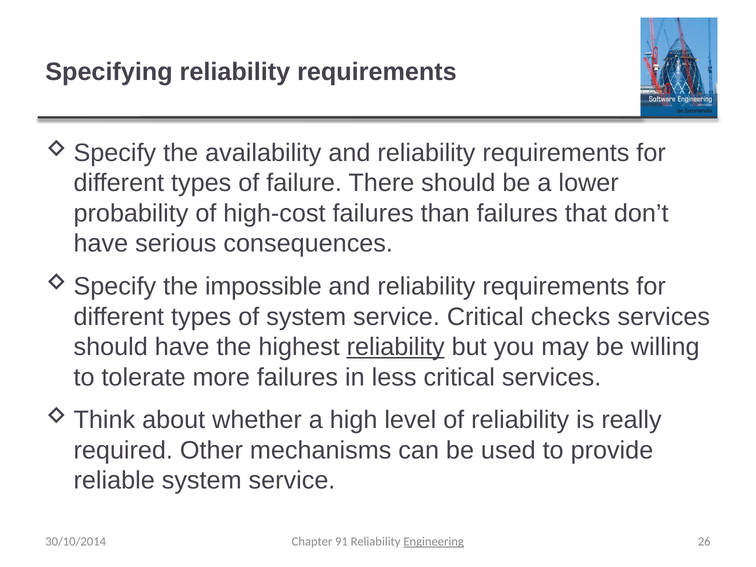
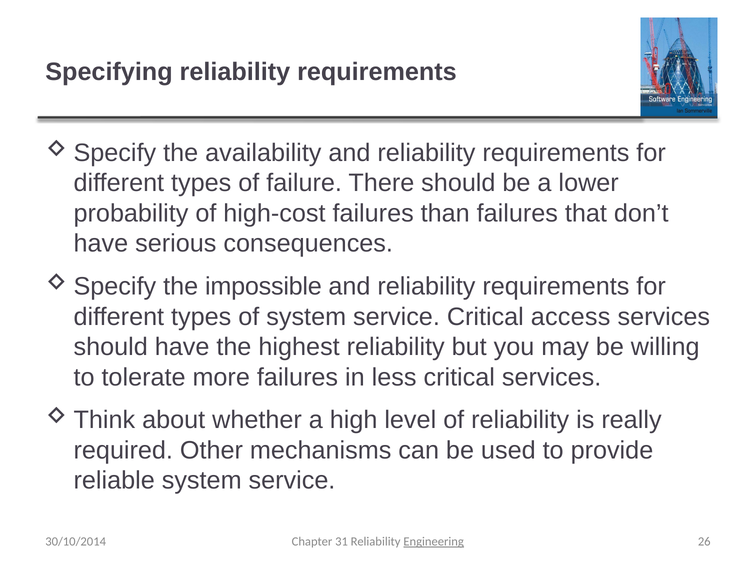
checks: checks -> access
reliability at (396, 347) underline: present -> none
91: 91 -> 31
